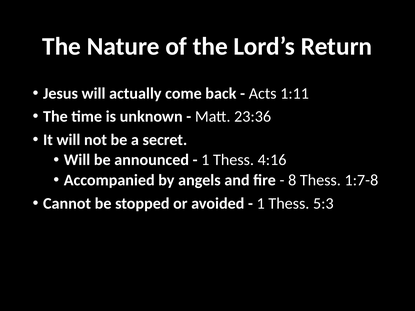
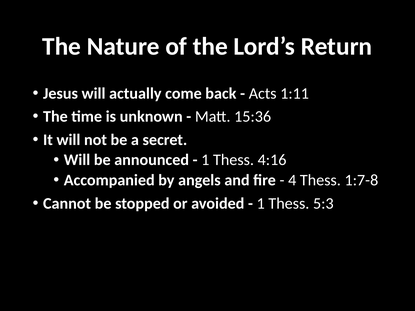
23:36: 23:36 -> 15:36
8: 8 -> 4
